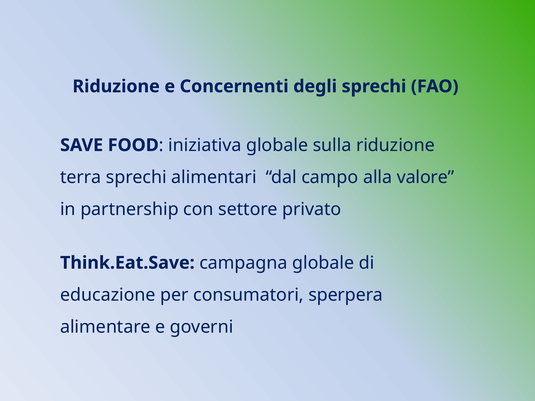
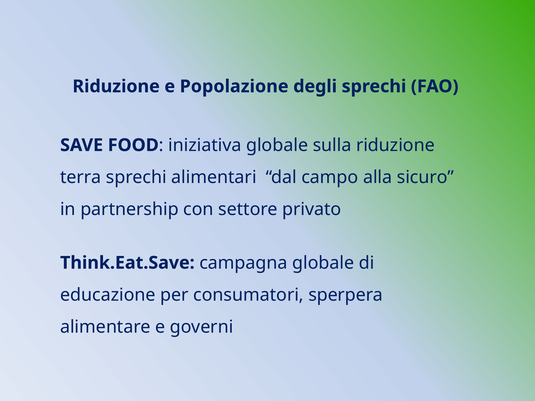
Concernenti: Concernenti -> Popolazione
valore: valore -> sicuro
